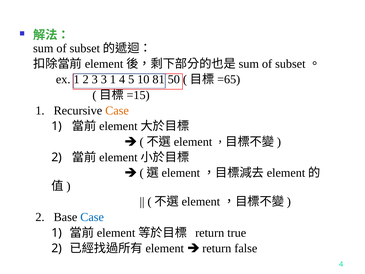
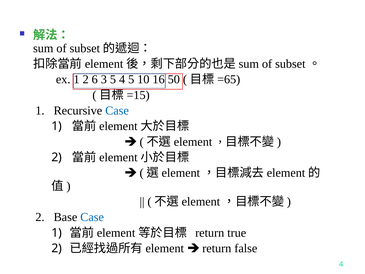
2 3: 3 -> 6
3 1: 1 -> 5
81: 81 -> 16
Case at (117, 111) colour: orange -> blue
